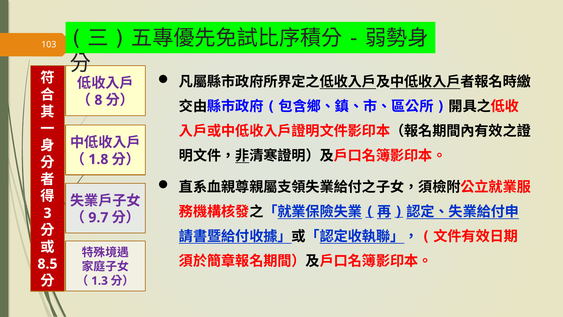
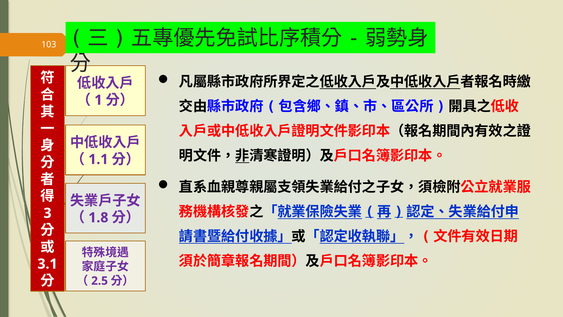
8: 8 -> 1
1.8: 1.8 -> 1.1
9.7: 9.7 -> 1.8
8.5: 8.5 -> 3.1
1.3: 1.3 -> 2.5
